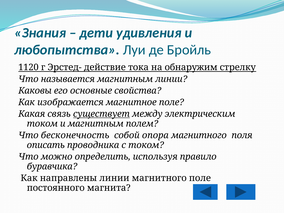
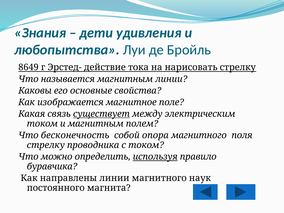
1120: 1120 -> 8649
обнаружим: обнаружим -> нарисовать
описать at (46, 145): описать -> стрелку
используя underline: none -> present
магнитного поле: поле -> наук
